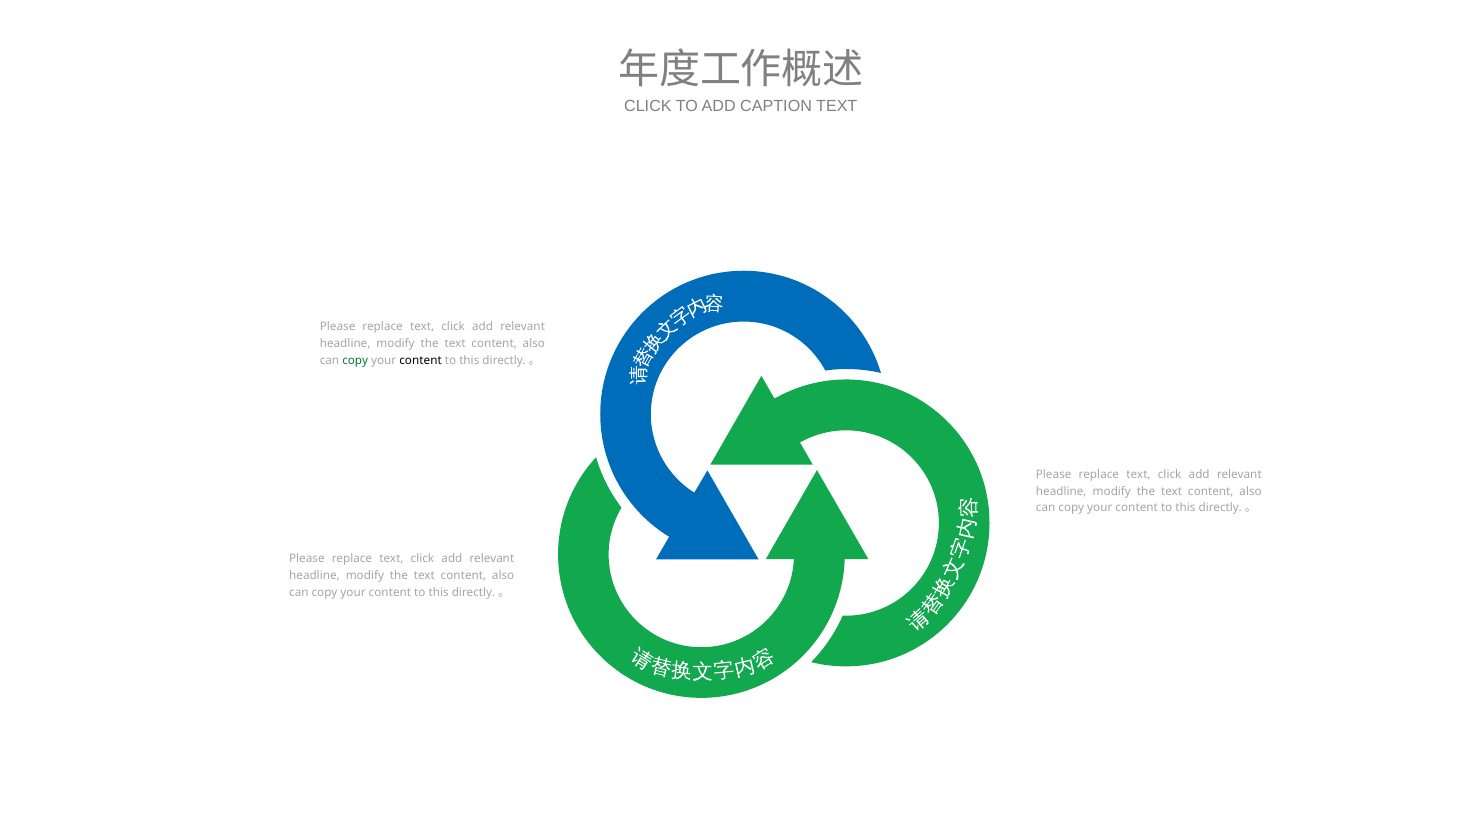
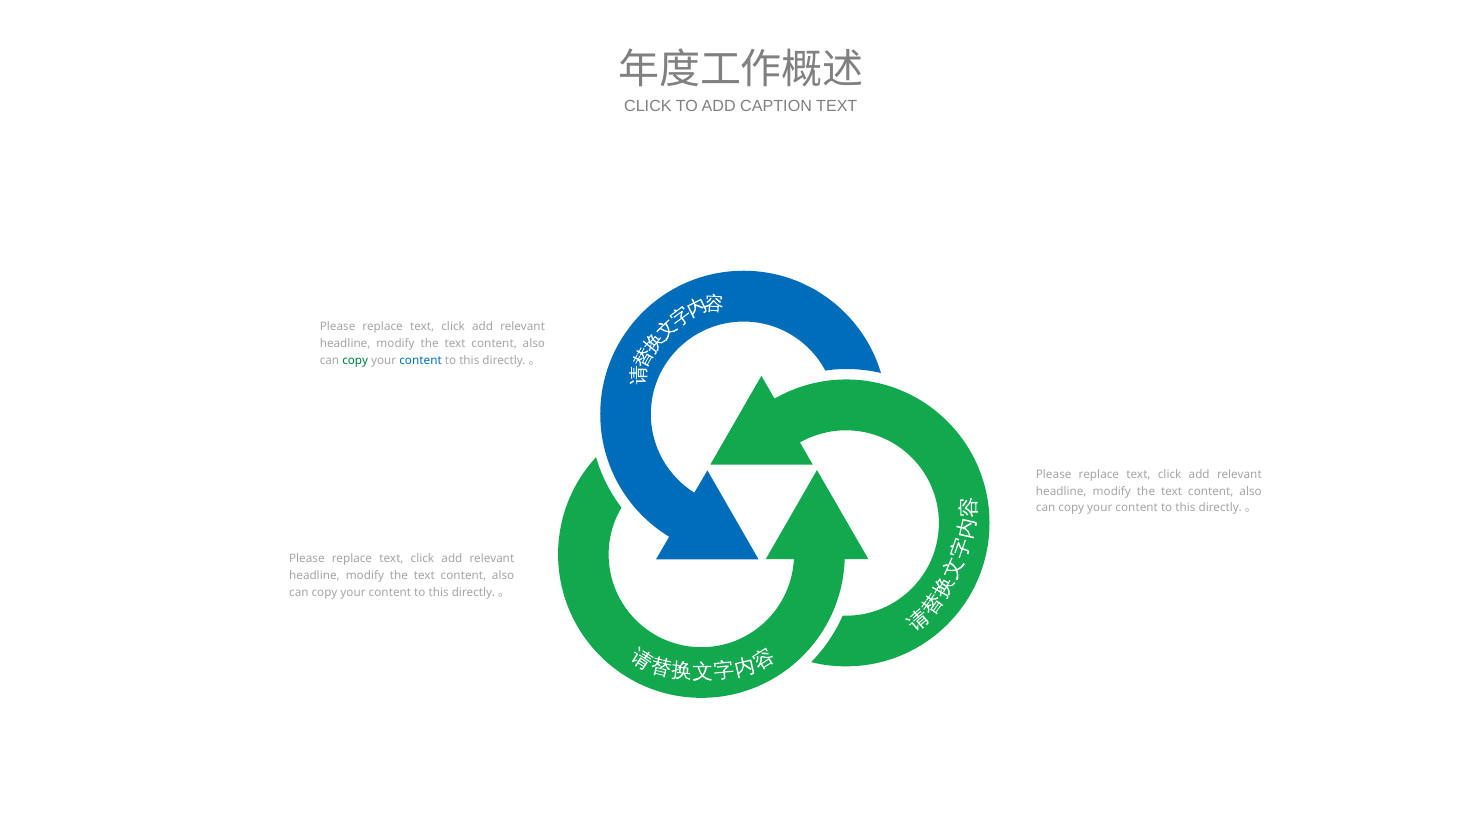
content at (421, 360) colour: black -> blue
